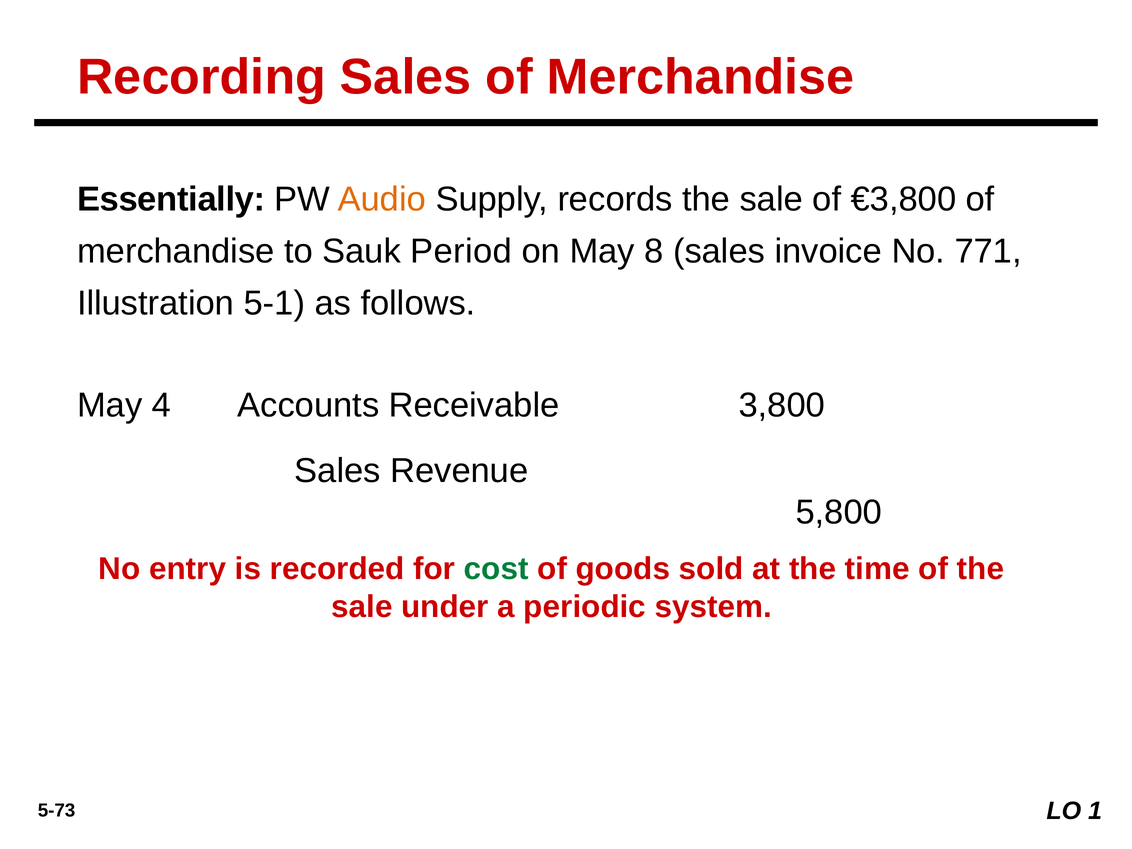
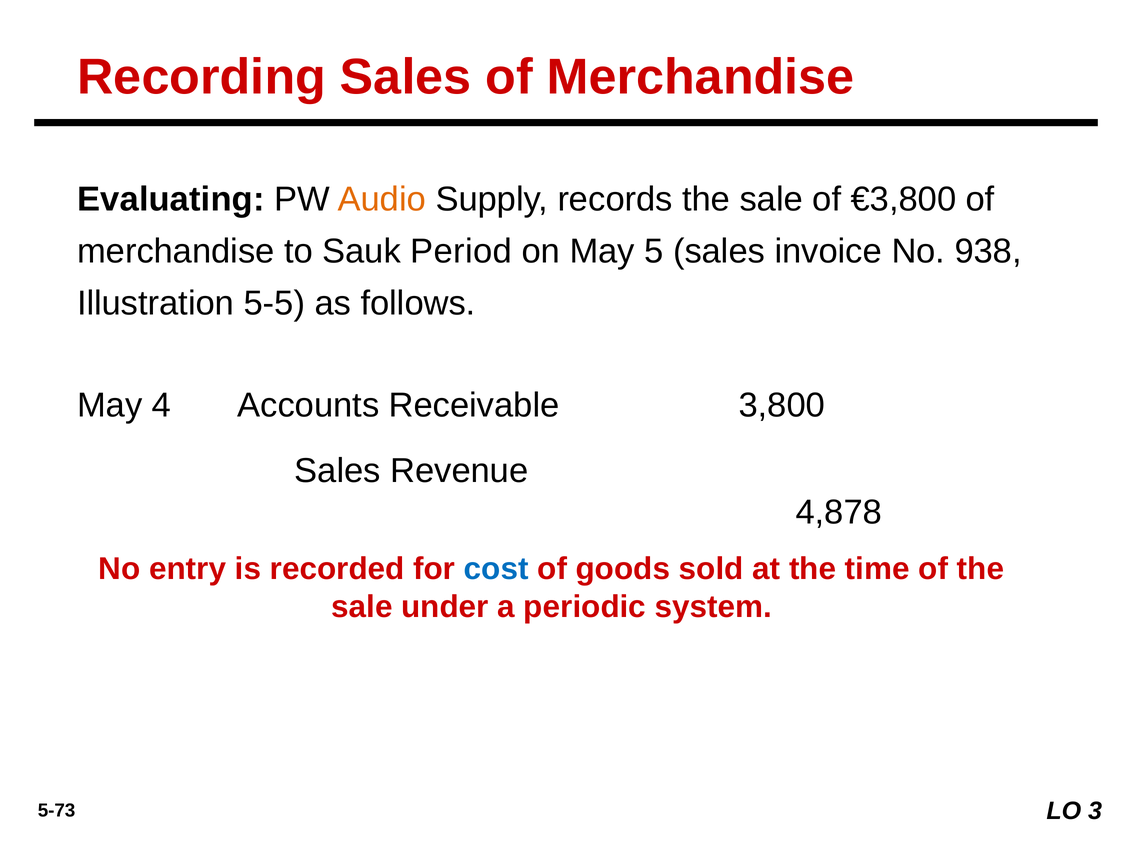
Essentially: Essentially -> Evaluating
8: 8 -> 5
771: 771 -> 938
5-1: 5-1 -> 5-5
5,800: 5,800 -> 4,878
cost colour: green -> blue
1: 1 -> 3
